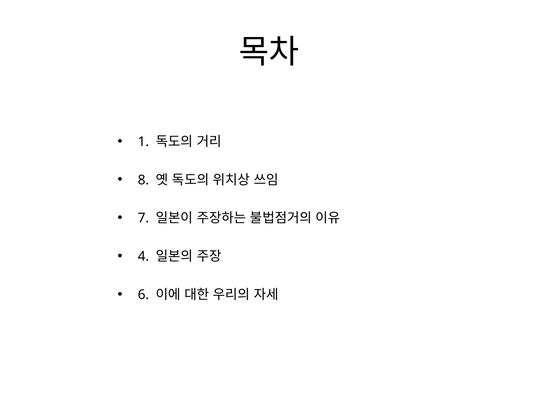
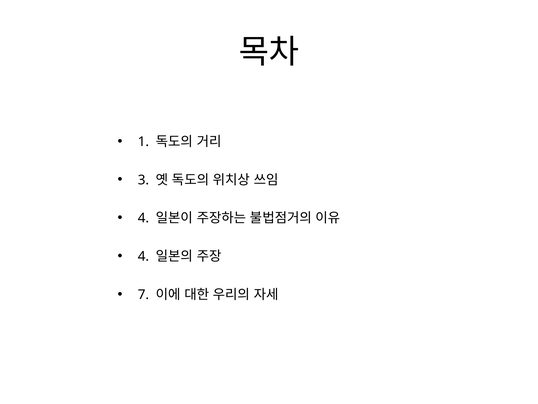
8: 8 -> 3
7 at (143, 218): 7 -> 4
6: 6 -> 7
